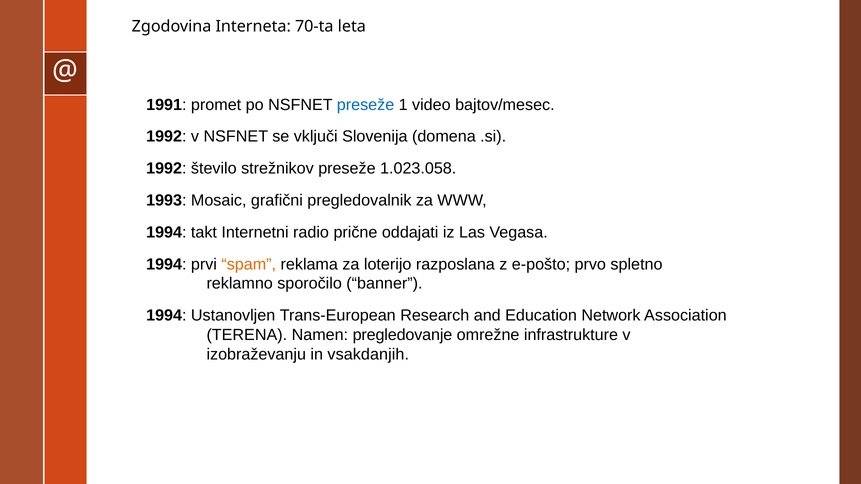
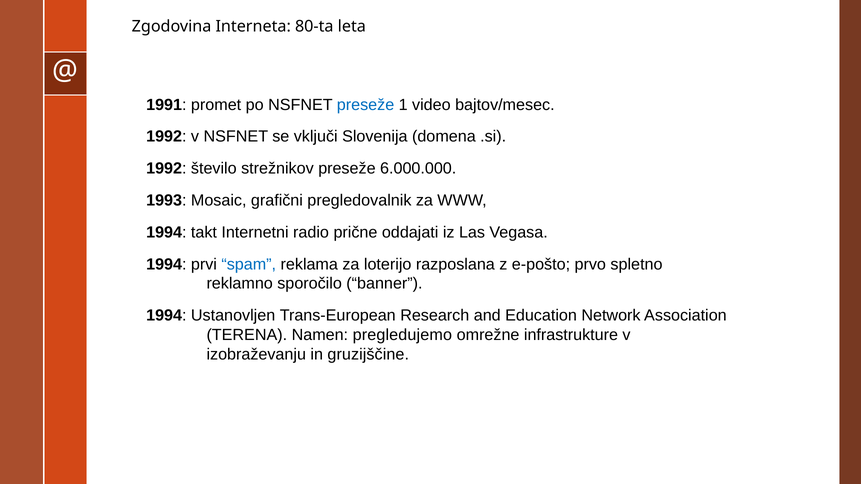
70-ta: 70-ta -> 80-ta
1.023.058: 1.023.058 -> 6.000.000
spam colour: orange -> blue
pregledovanje: pregledovanje -> pregledujemo
vsakdanjih: vsakdanjih -> gruzijščine
